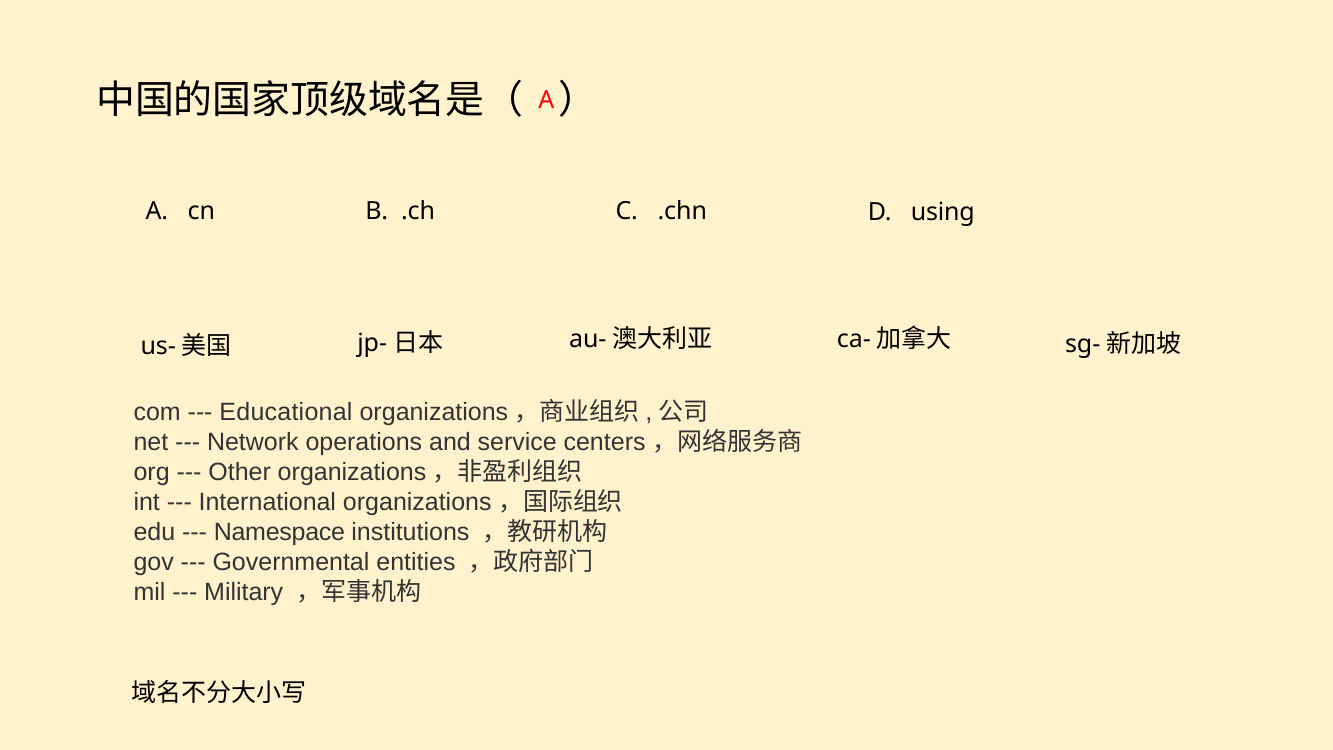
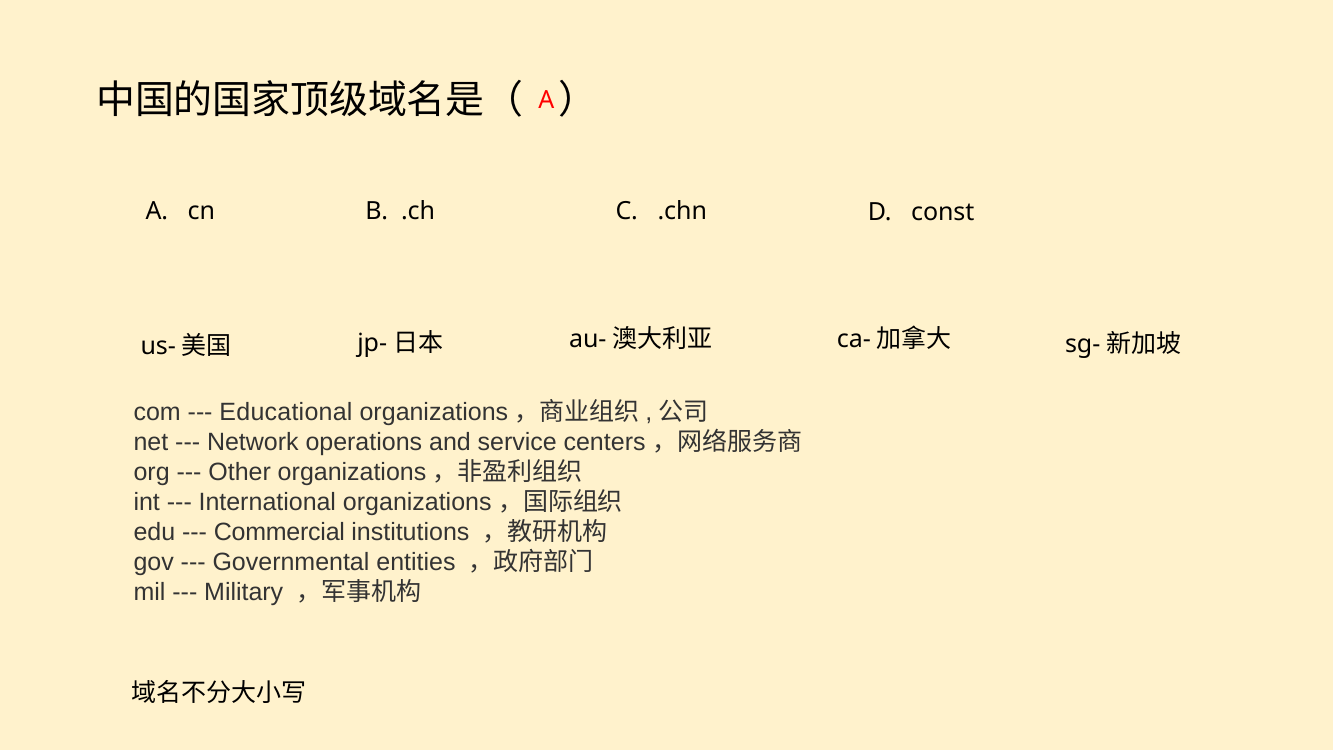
using: using -> const
Namespace: Namespace -> Commercial
